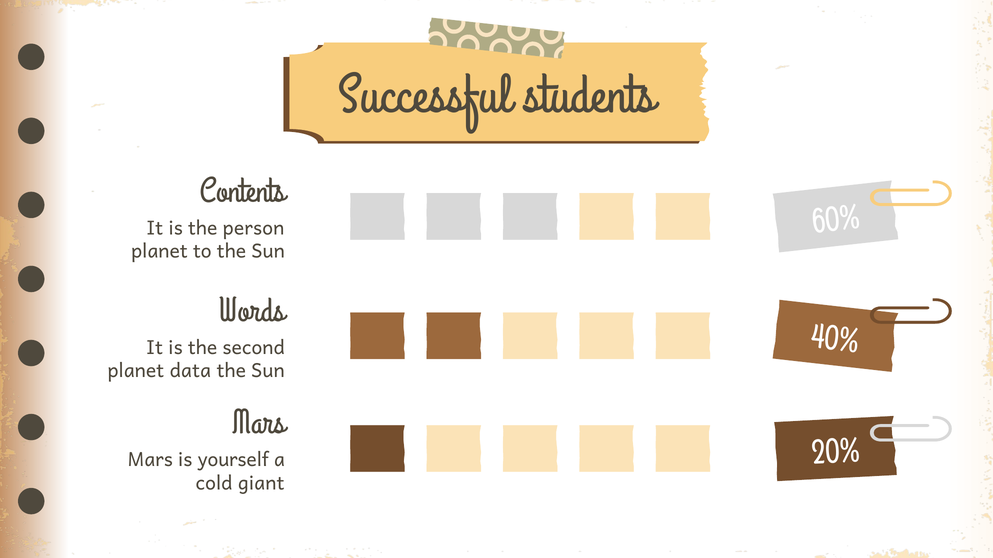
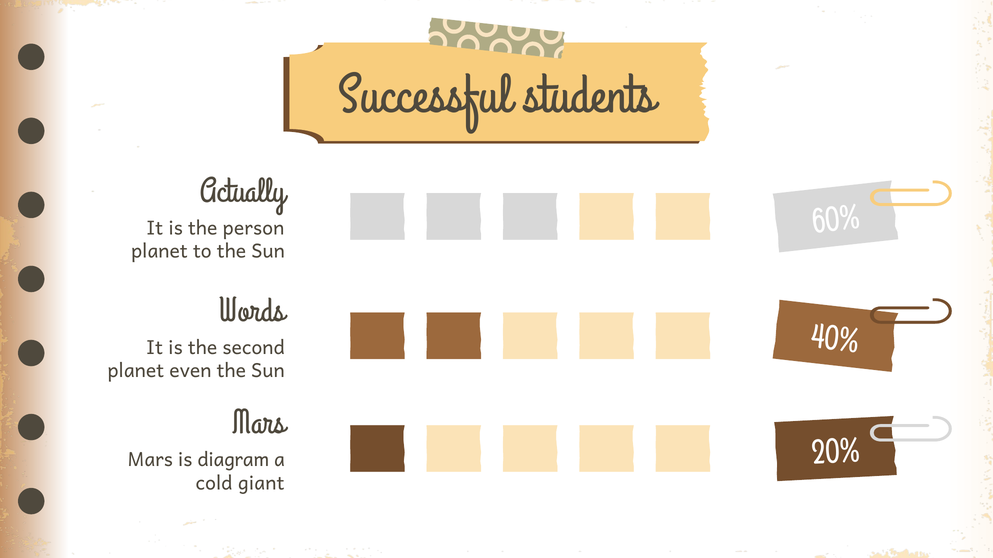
Contents: Contents -> Actually
data: data -> even
yourself: yourself -> diagram
